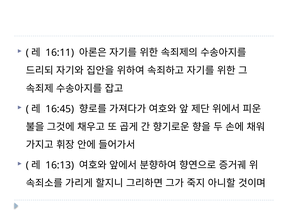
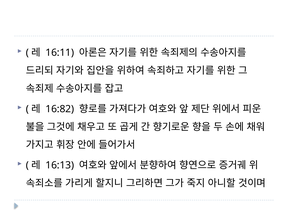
16:45: 16:45 -> 16:82
